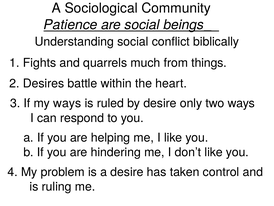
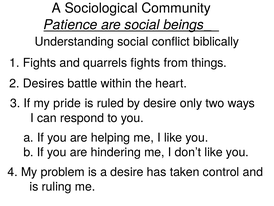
quarrels much: much -> fights
my ways: ways -> pride
